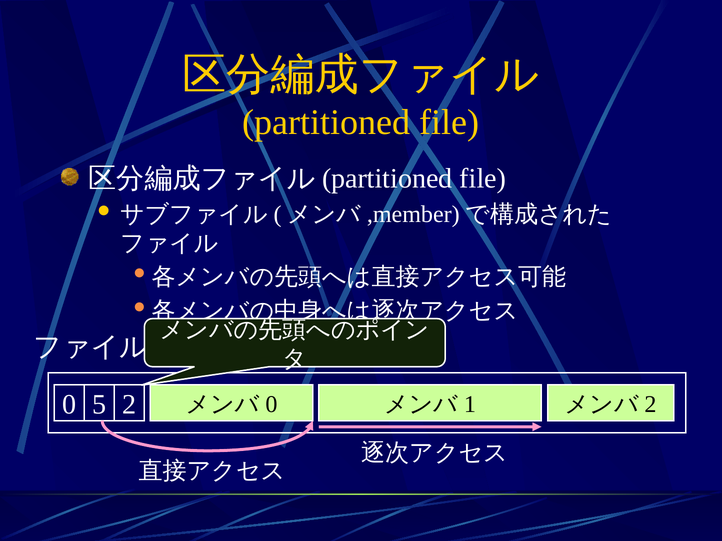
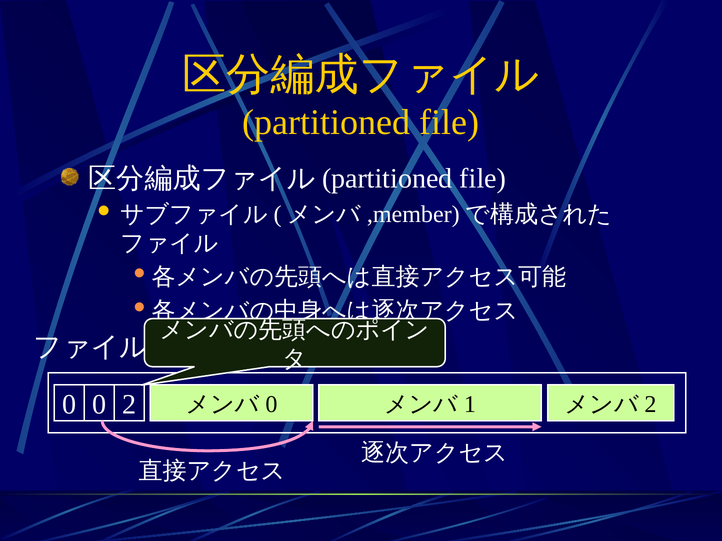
0 5: 5 -> 0
